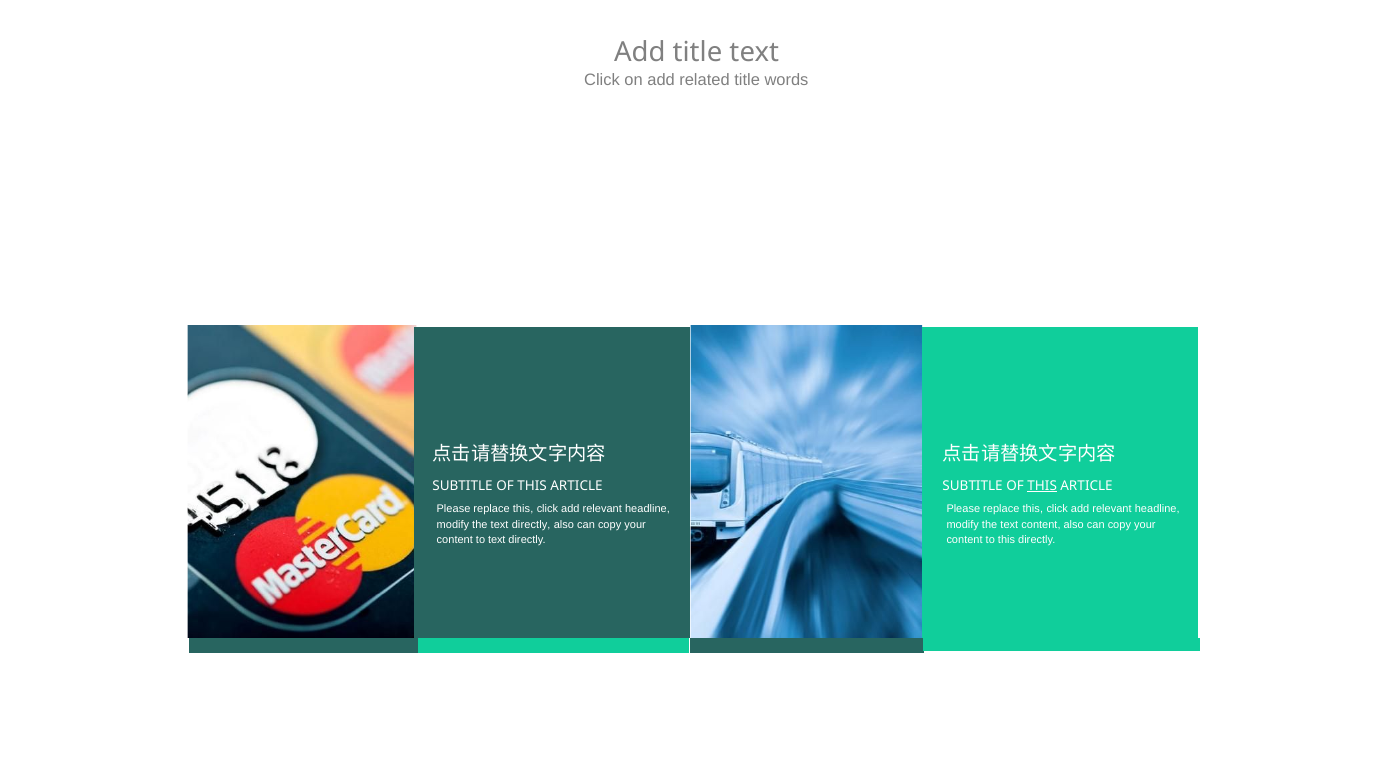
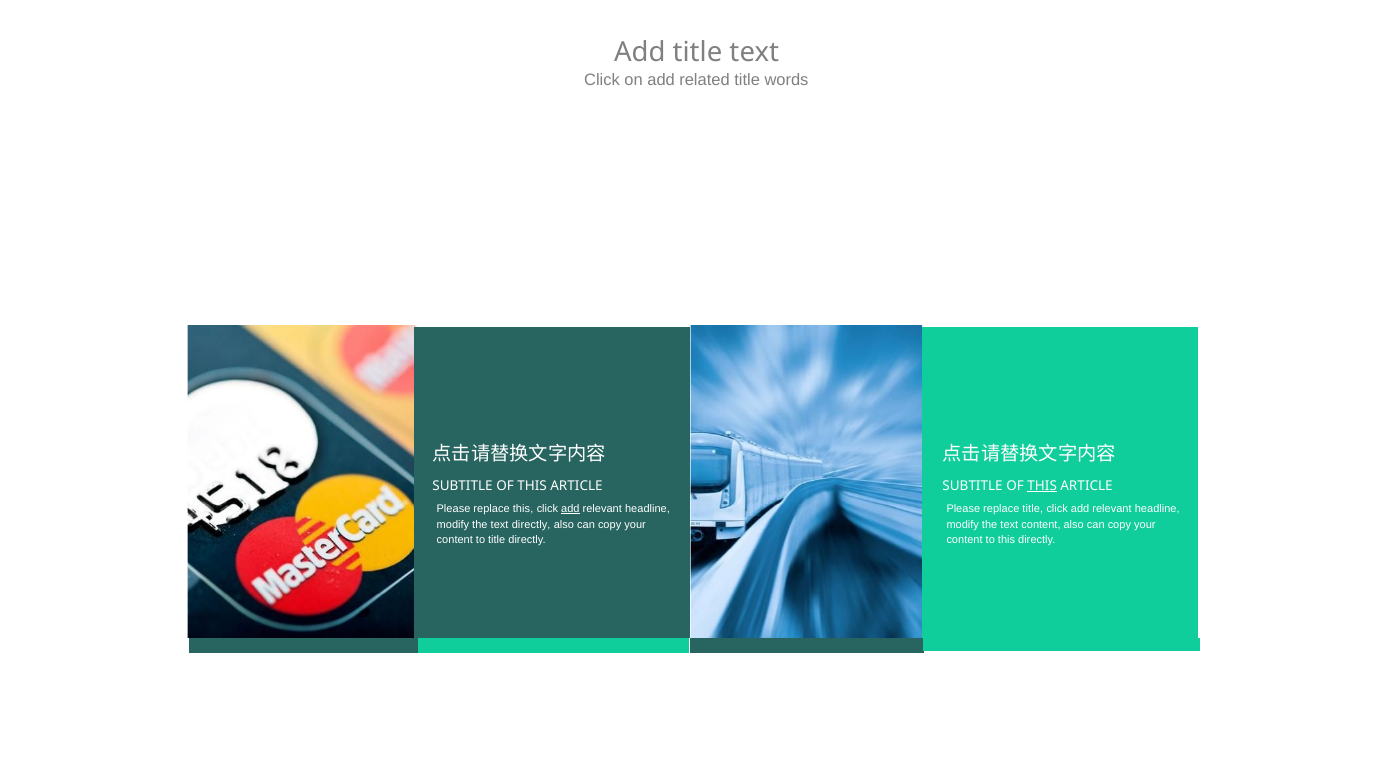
add at (570, 508) underline: none -> present
this at (1033, 508): this -> title
to text: text -> title
